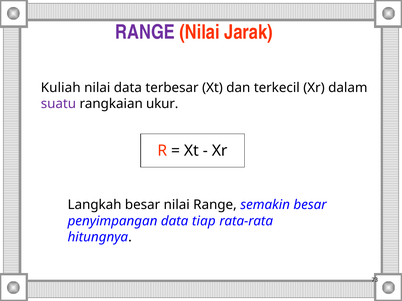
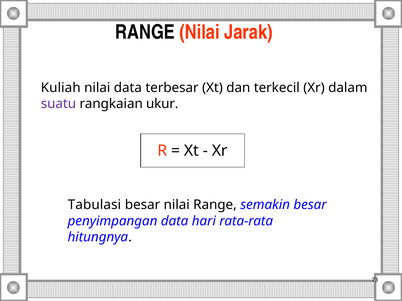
RANGE at (145, 32) colour: purple -> black
Langkah: Langkah -> Tabulasi
tiap: tiap -> hari
